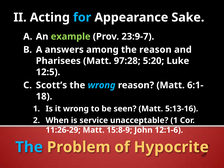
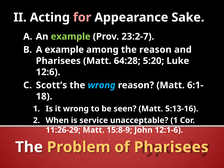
for colour: light blue -> pink
23:9-7: 23:9-7 -> 23:2-7
A answers: answers -> example
97:28: 97:28 -> 64:28
12:5: 12:5 -> 12:6
The at (29, 147) colour: light blue -> white
of Hypocrite: Hypocrite -> Pharisees
